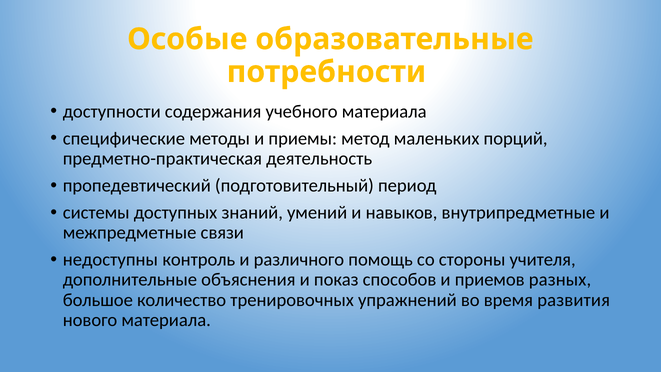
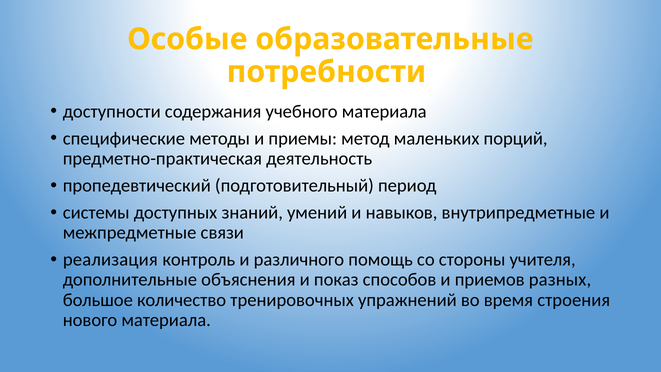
недоступны: недоступны -> реализация
развития: развития -> строения
